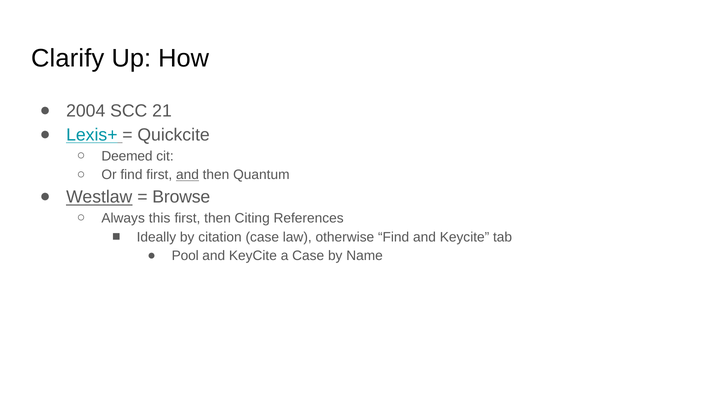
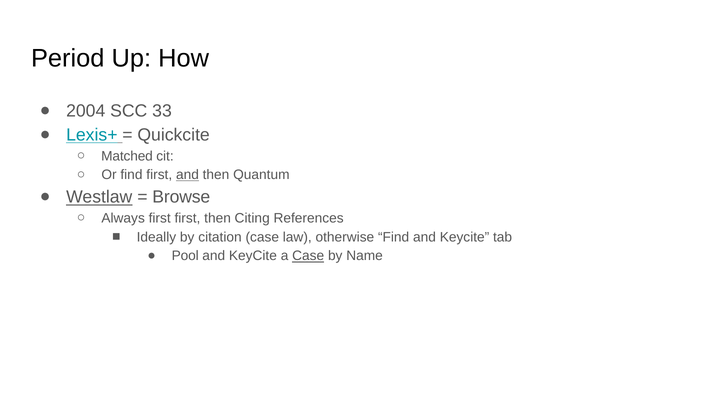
Clarify: Clarify -> Period
21: 21 -> 33
Deemed: Deemed -> Matched
Always this: this -> first
Case at (308, 256) underline: none -> present
